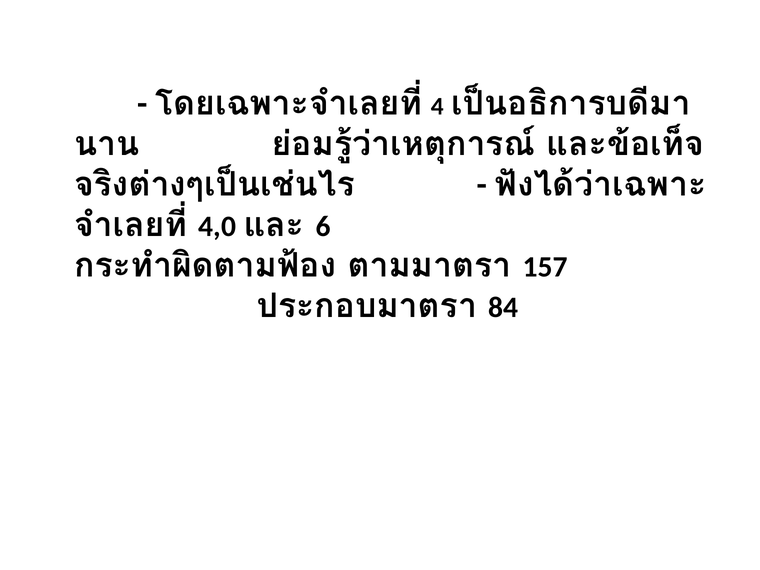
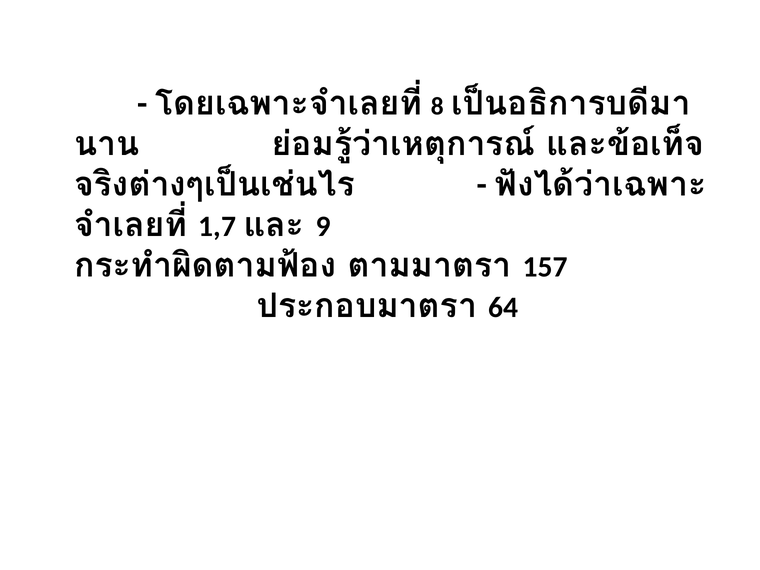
4: 4 -> 8
4,0: 4,0 -> 1,7
6: 6 -> 9
84: 84 -> 64
